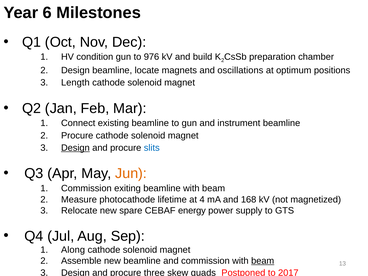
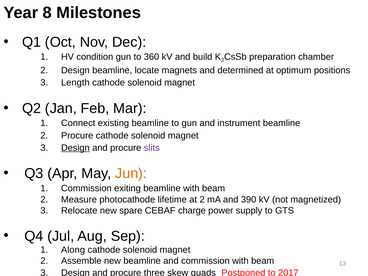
6: 6 -> 8
976: 976 -> 360
oscillations: oscillations -> determined
slits colour: blue -> purple
at 4: 4 -> 2
168: 168 -> 390
energy: energy -> charge
beam at (263, 261) underline: present -> none
